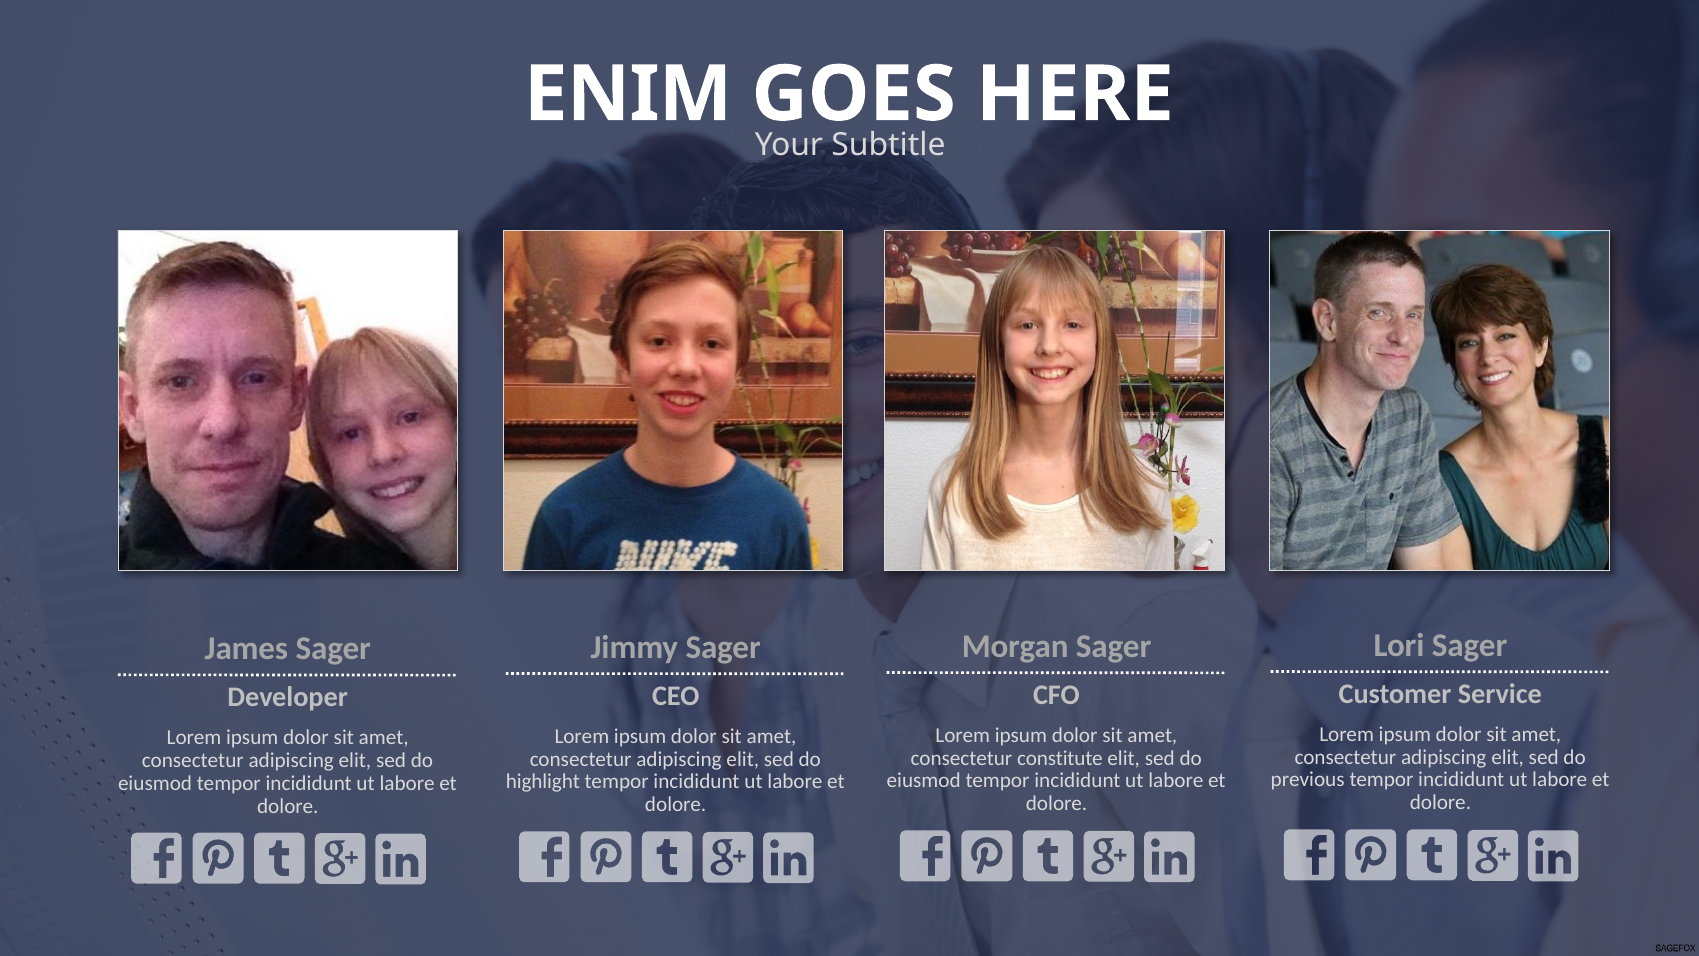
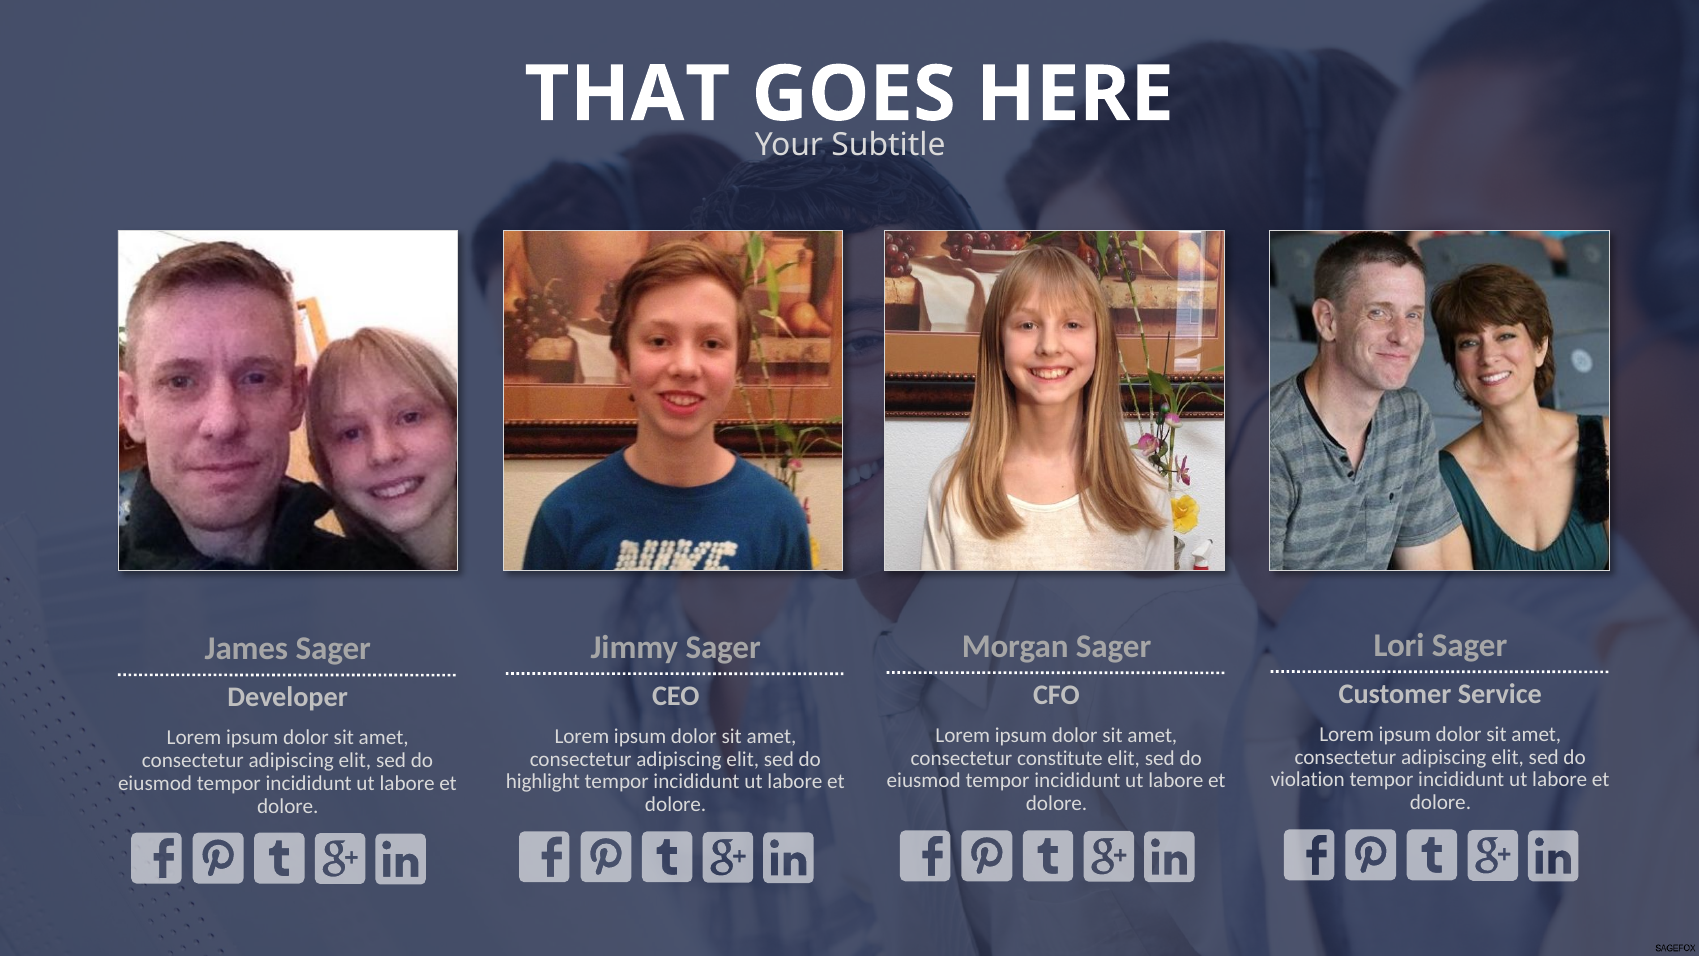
ENIM: ENIM -> THAT
previous: previous -> violation
